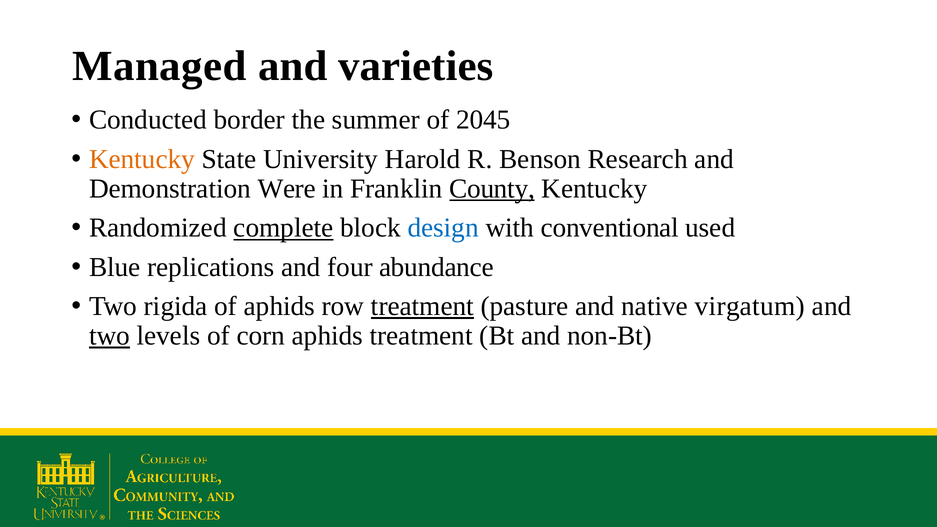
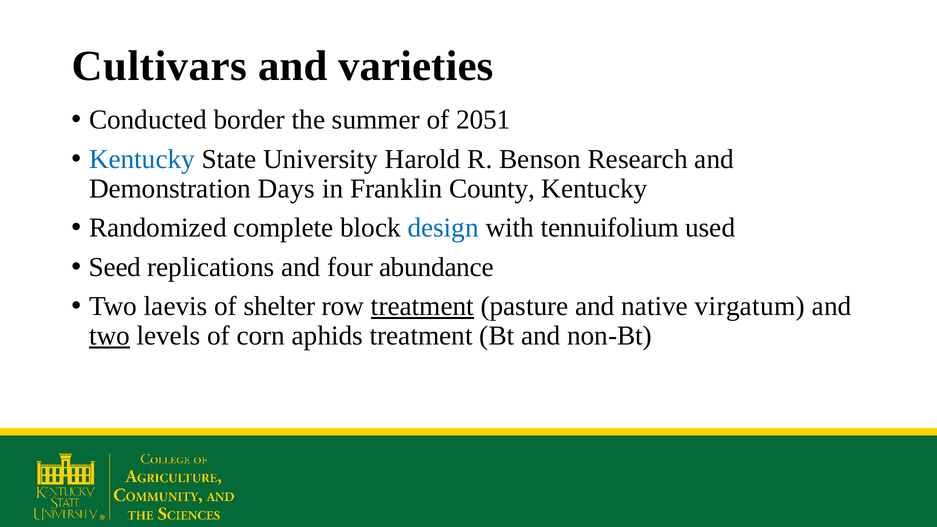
Managed: Managed -> Cultivars
2045: 2045 -> 2051
Kentucky at (142, 159) colour: orange -> blue
Were: Were -> Days
County underline: present -> none
complete underline: present -> none
conventional: conventional -> tennuifolium
Blue: Blue -> Seed
rigida: rigida -> laevis
of aphids: aphids -> shelter
